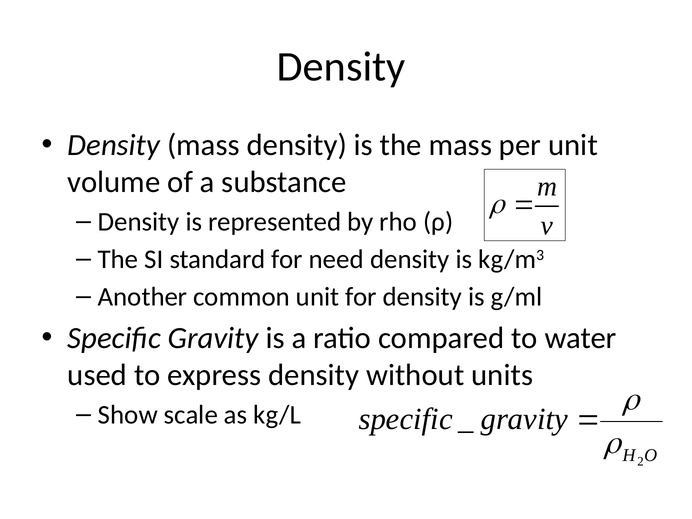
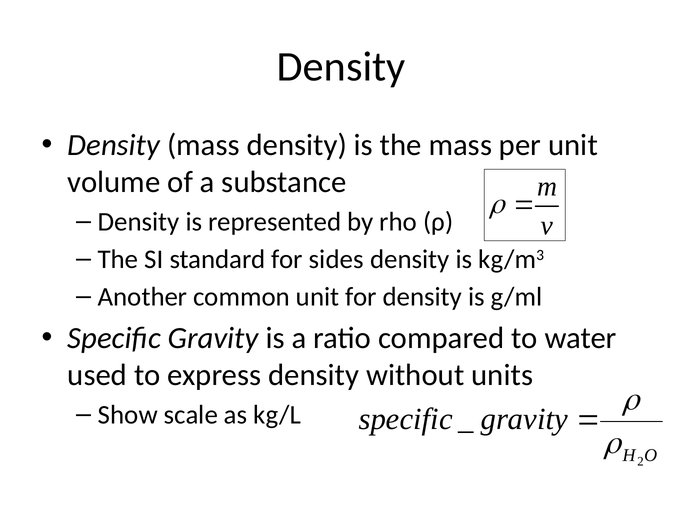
need: need -> sides
